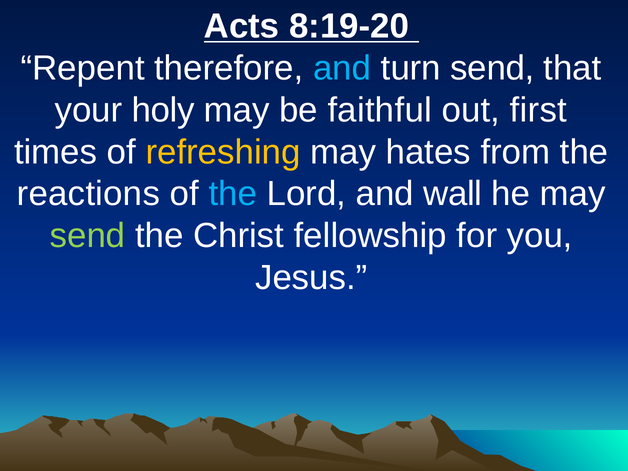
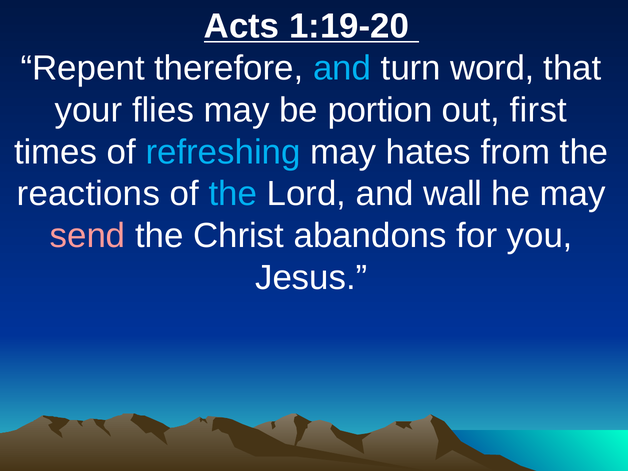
8:19-20: 8:19-20 -> 1:19-20
turn send: send -> word
holy: holy -> flies
faithful: faithful -> portion
refreshing colour: yellow -> light blue
send at (88, 236) colour: light green -> pink
fellowship: fellowship -> abandons
